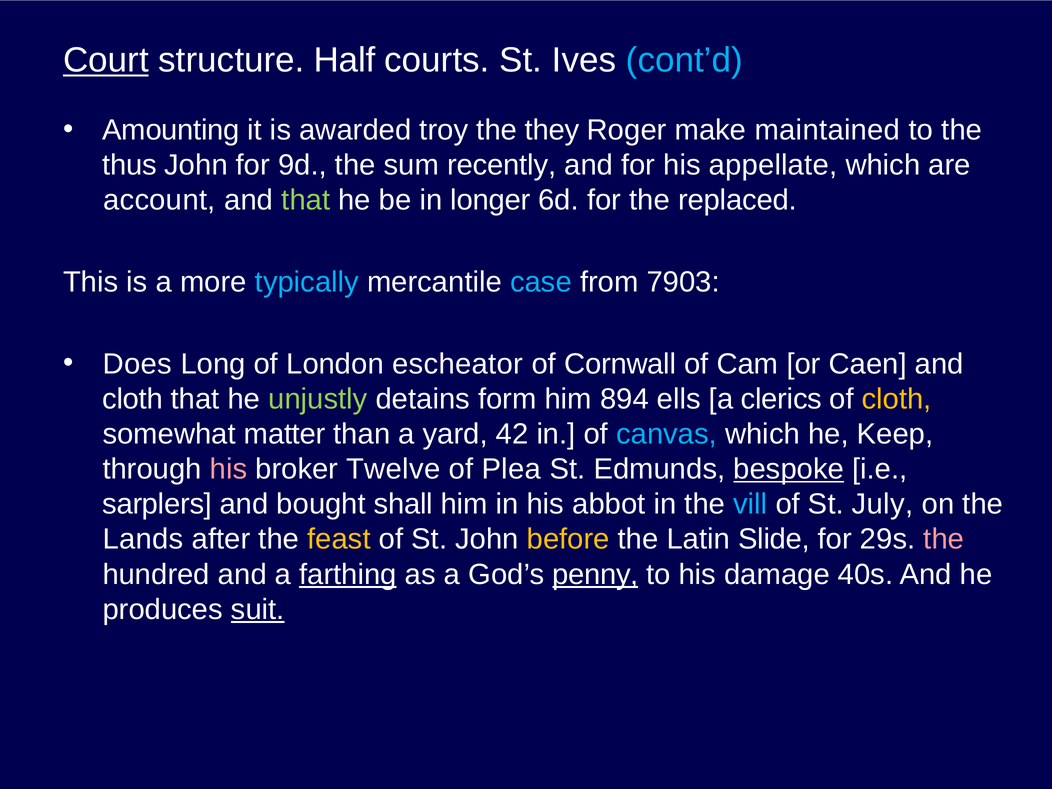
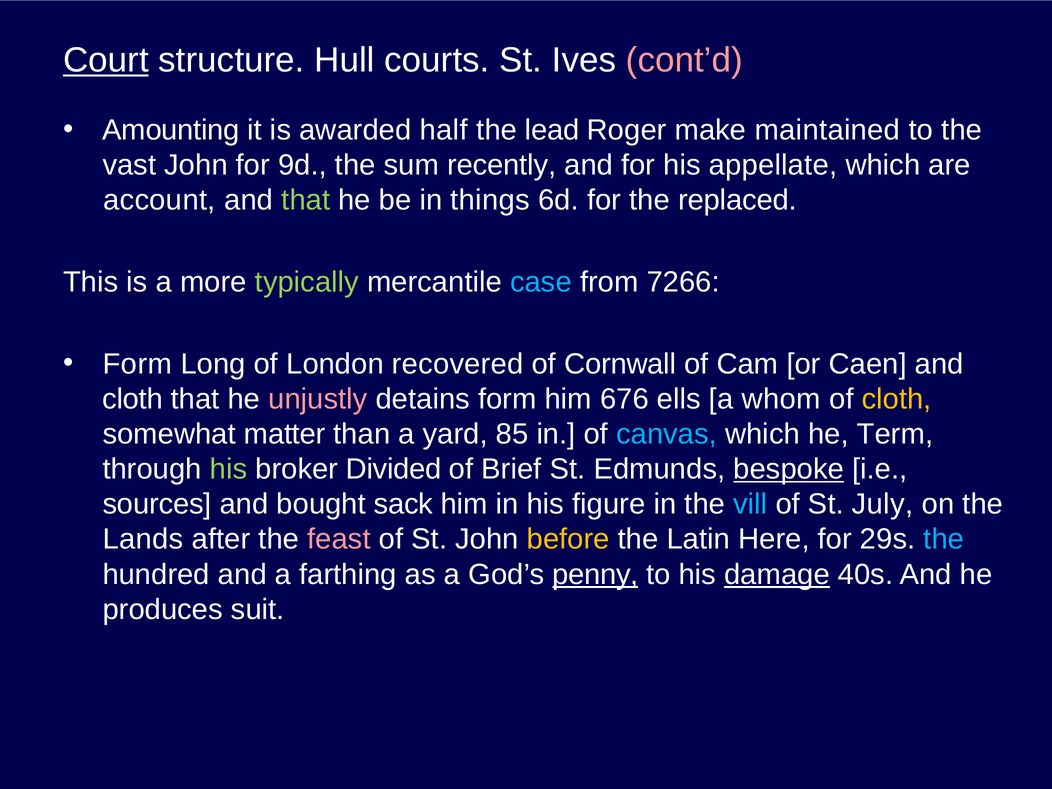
Half: Half -> Hull
cont’d colour: light blue -> pink
troy: troy -> half
they: they -> lead
thus: thus -> vast
longer: longer -> things
typically colour: light blue -> light green
7903: 7903 -> 7266
Does at (137, 364): Does -> Form
escheator: escheator -> recovered
unjustly colour: light green -> pink
894: 894 -> 676
clerics: clerics -> whom
42: 42 -> 85
Keep: Keep -> Term
his at (228, 469) colour: pink -> light green
Twelve: Twelve -> Divided
Plea: Plea -> Brief
sarplers: sarplers -> sources
shall: shall -> sack
abbot: abbot -> figure
feast colour: yellow -> pink
Slide: Slide -> Here
the at (944, 539) colour: pink -> light blue
farthing underline: present -> none
damage underline: none -> present
suit underline: present -> none
